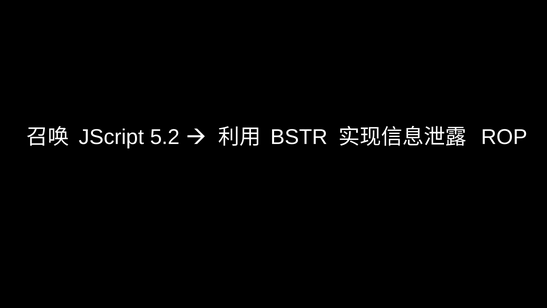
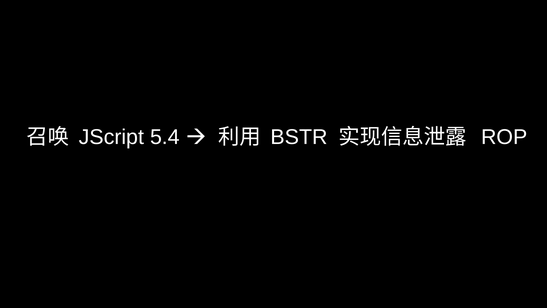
5.2: 5.2 -> 5.4
